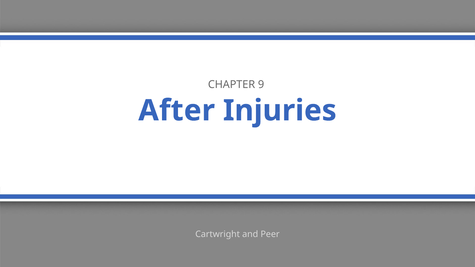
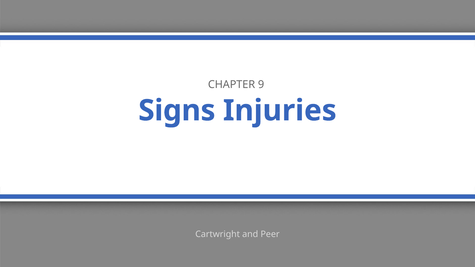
After: After -> Signs
